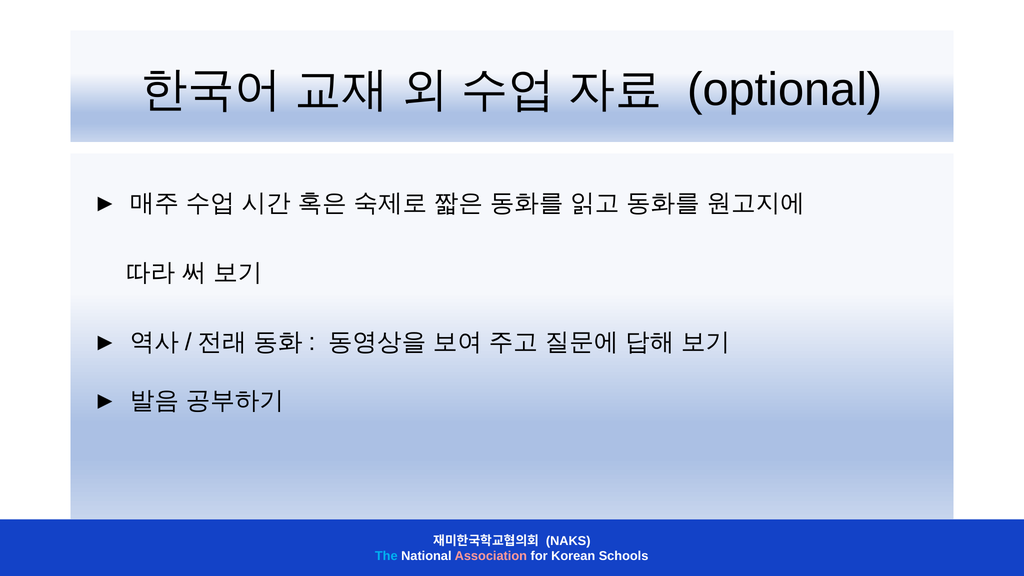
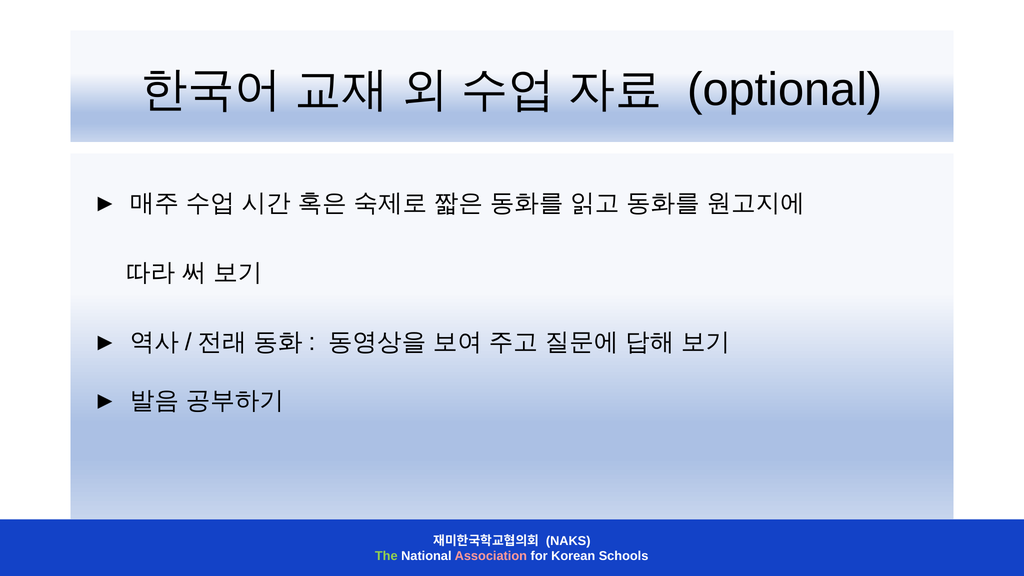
The colour: light blue -> light green
